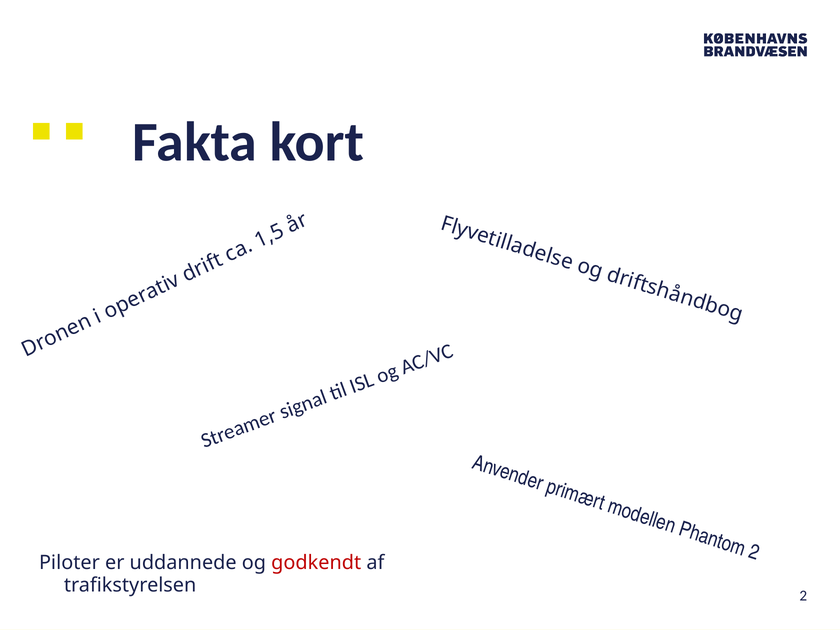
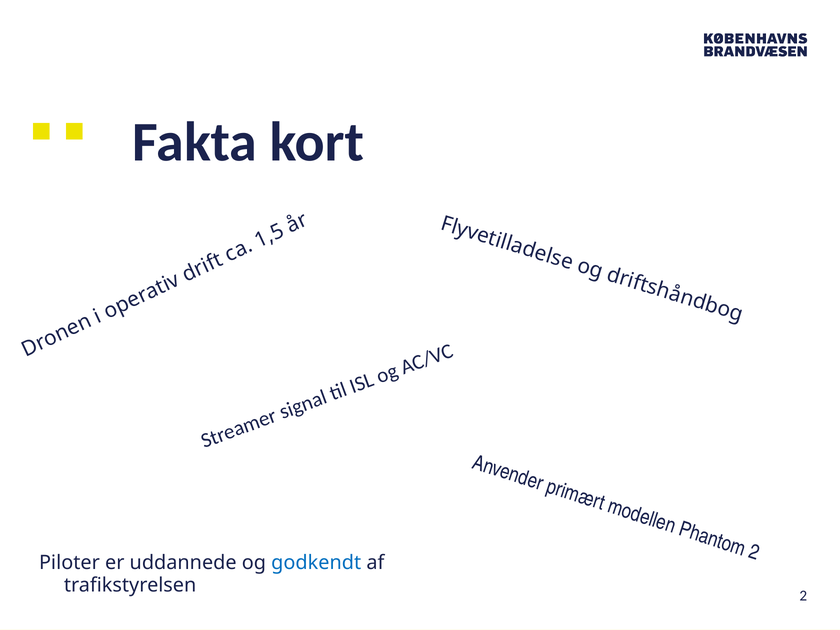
godkendt colour: red -> blue
